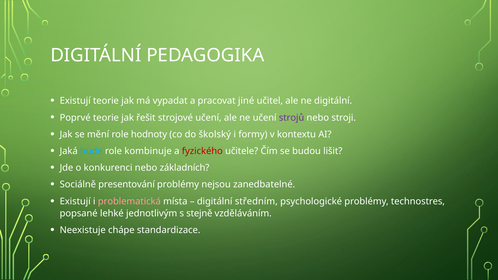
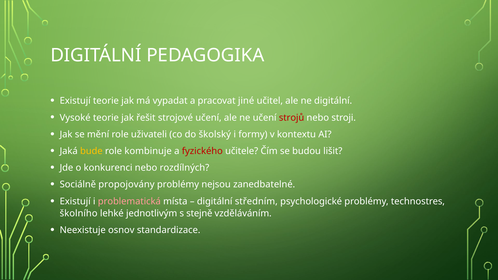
Poprvé: Poprvé -> Vysoké
strojů colour: purple -> red
hodnoty: hodnoty -> uživateli
bude colour: light blue -> yellow
základních: základních -> rozdílných
presentování: presentování -> propojovány
popsané: popsané -> školního
chápe: chápe -> osnov
